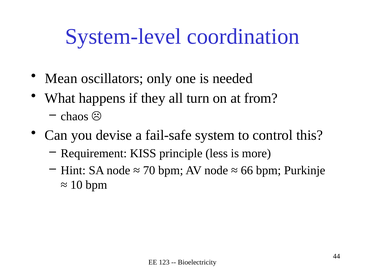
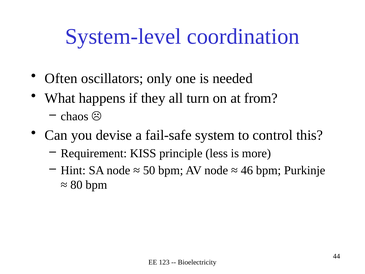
Mean: Mean -> Often
70: 70 -> 50
66: 66 -> 46
10: 10 -> 80
